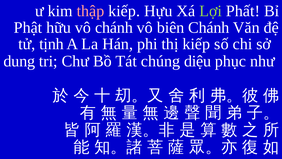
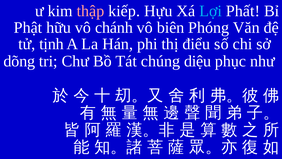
Lợi colour: light green -> light blue
biên Chánh: Chánh -> Phóng
thị kiếp: kiếp -> điểu
dung: dung -> dõng
